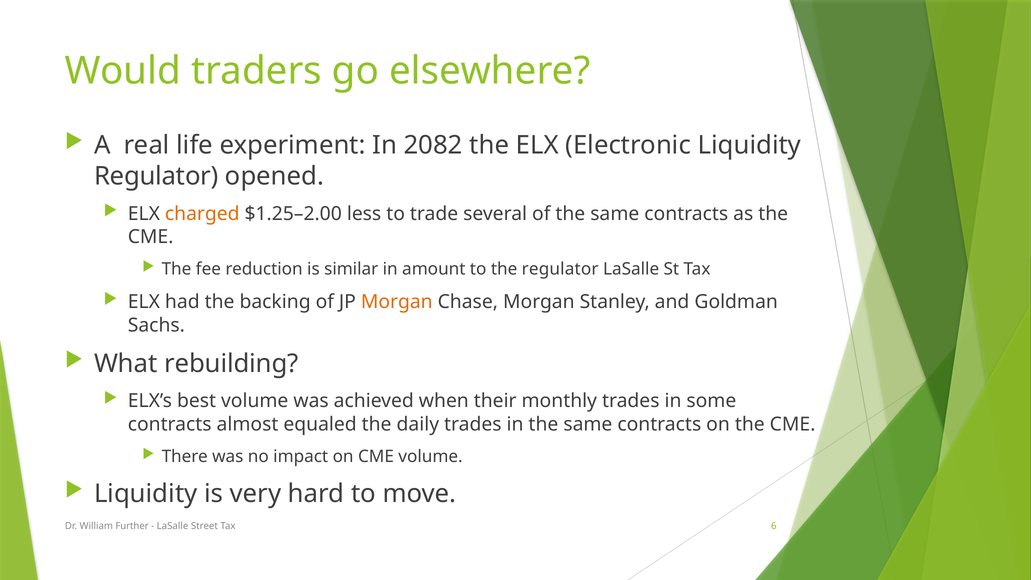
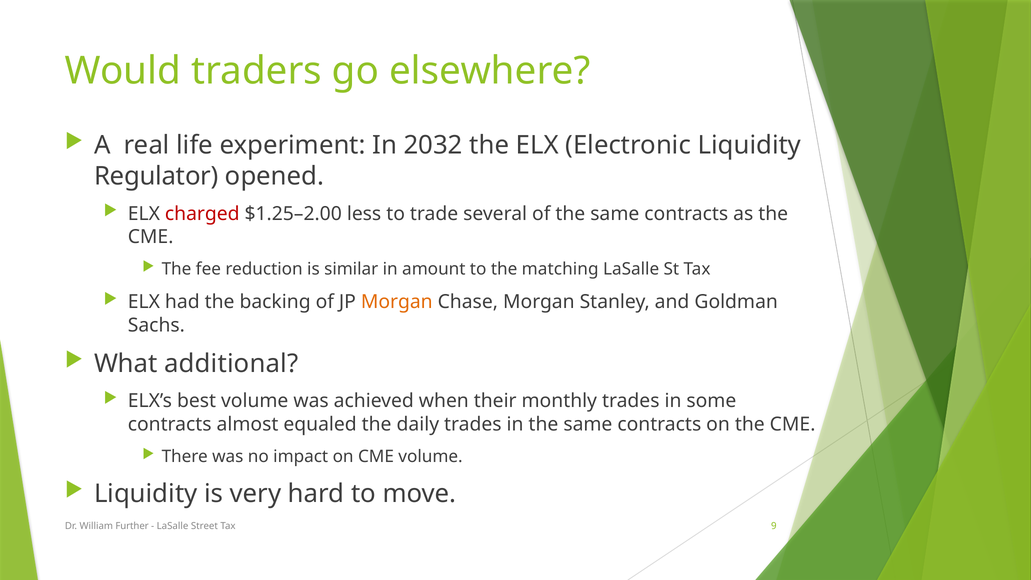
2082: 2082 -> 2032
charged colour: orange -> red
the regulator: regulator -> matching
rebuilding: rebuilding -> additional
6: 6 -> 9
